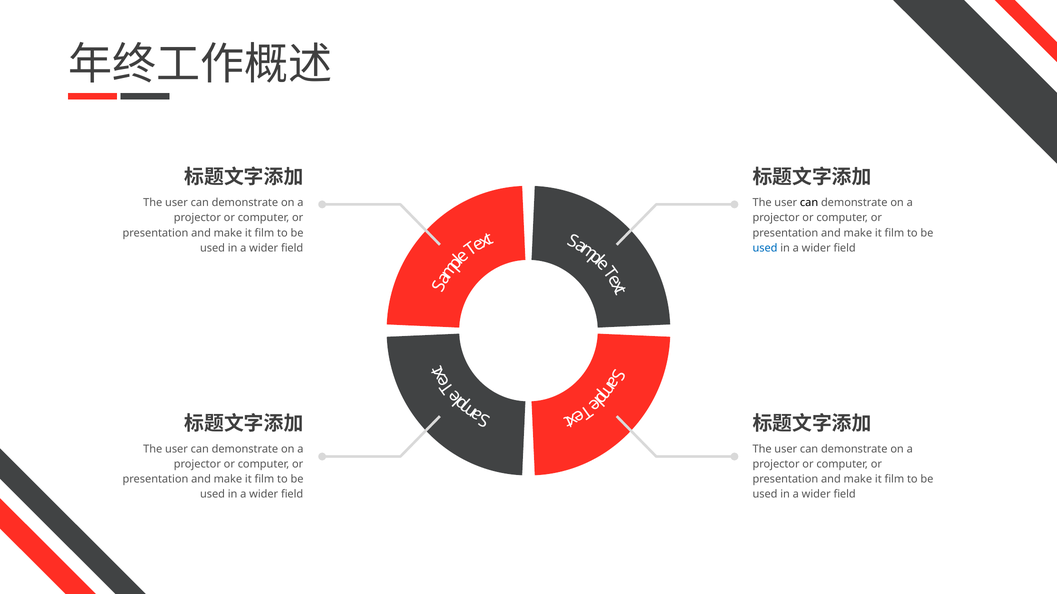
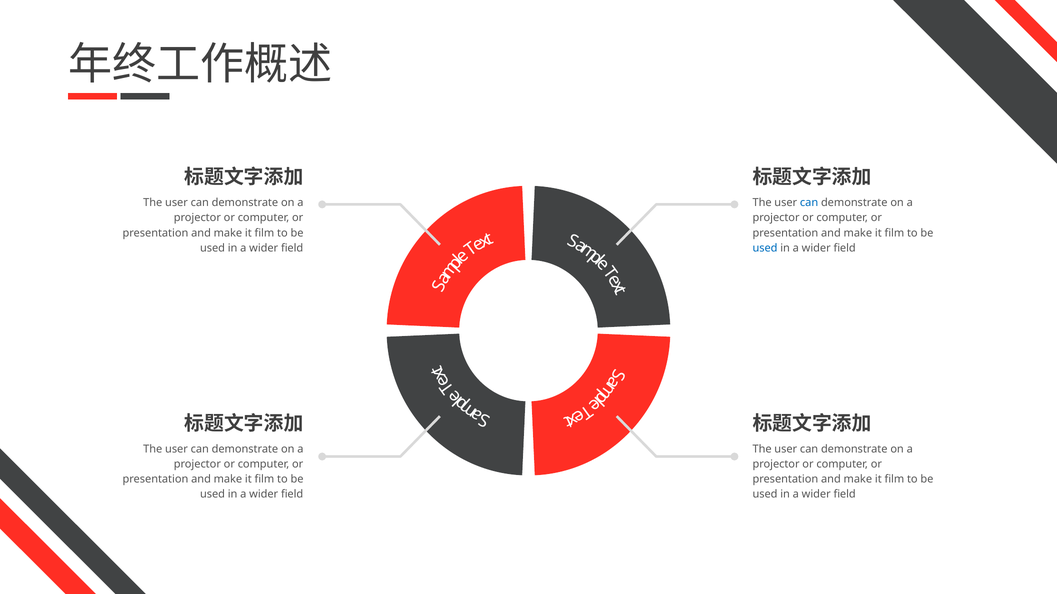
can at (809, 203) colour: black -> blue
